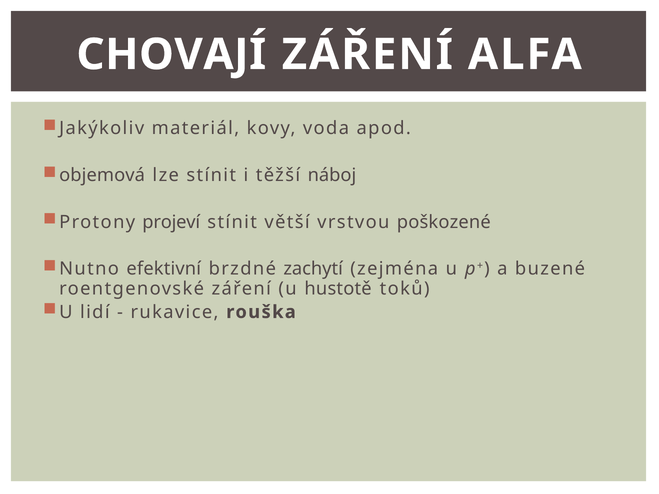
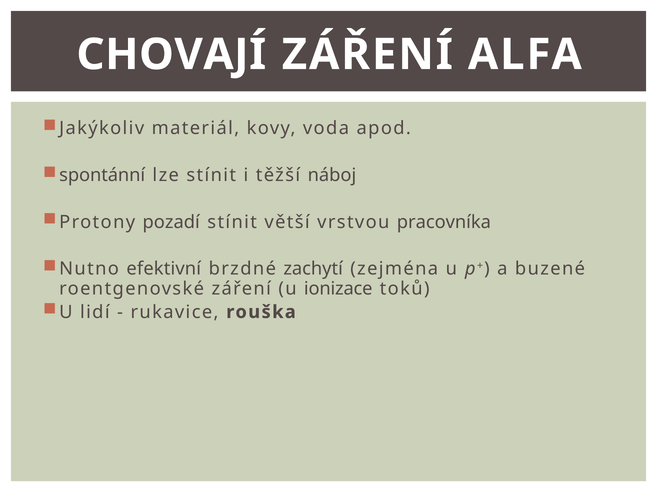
objemová: objemová -> spontánní
projeví: projeví -> pozadí
poškozené: poškozené -> pracovníka
hustotě: hustotě -> ionizace
